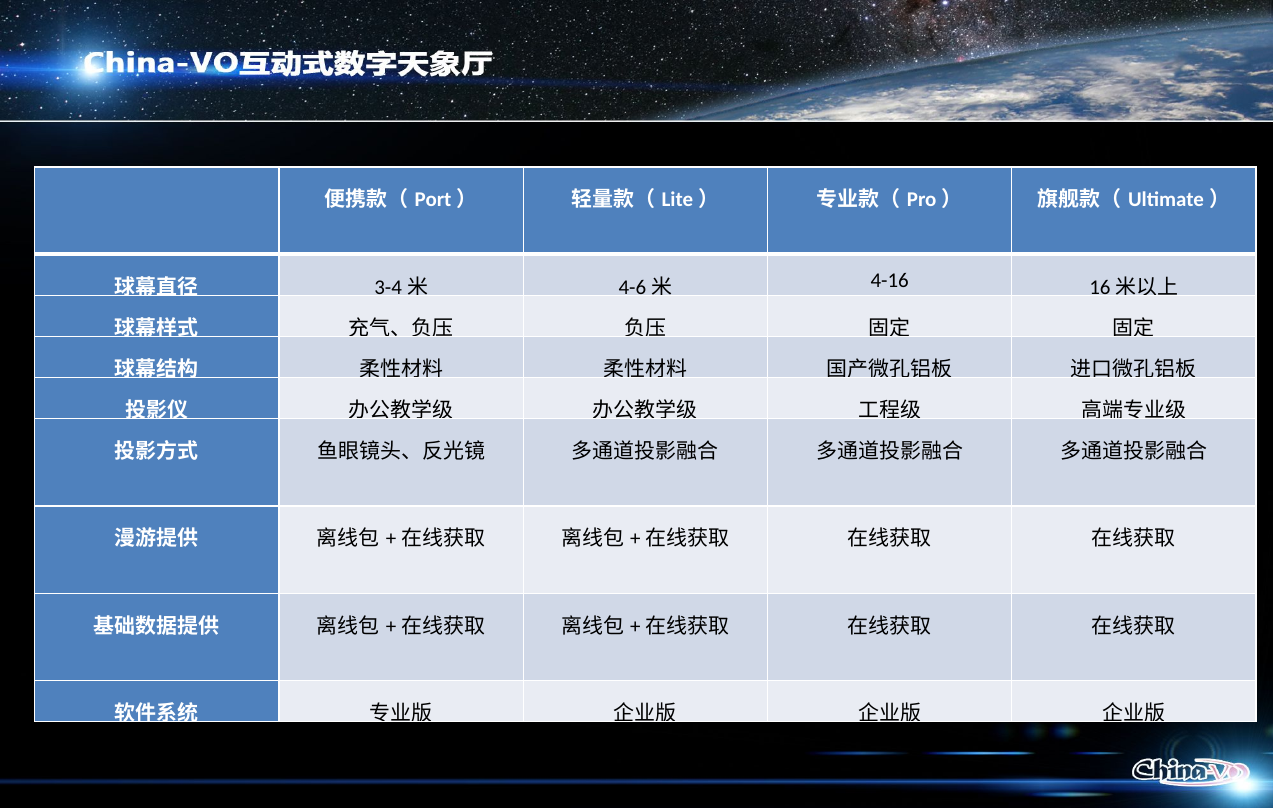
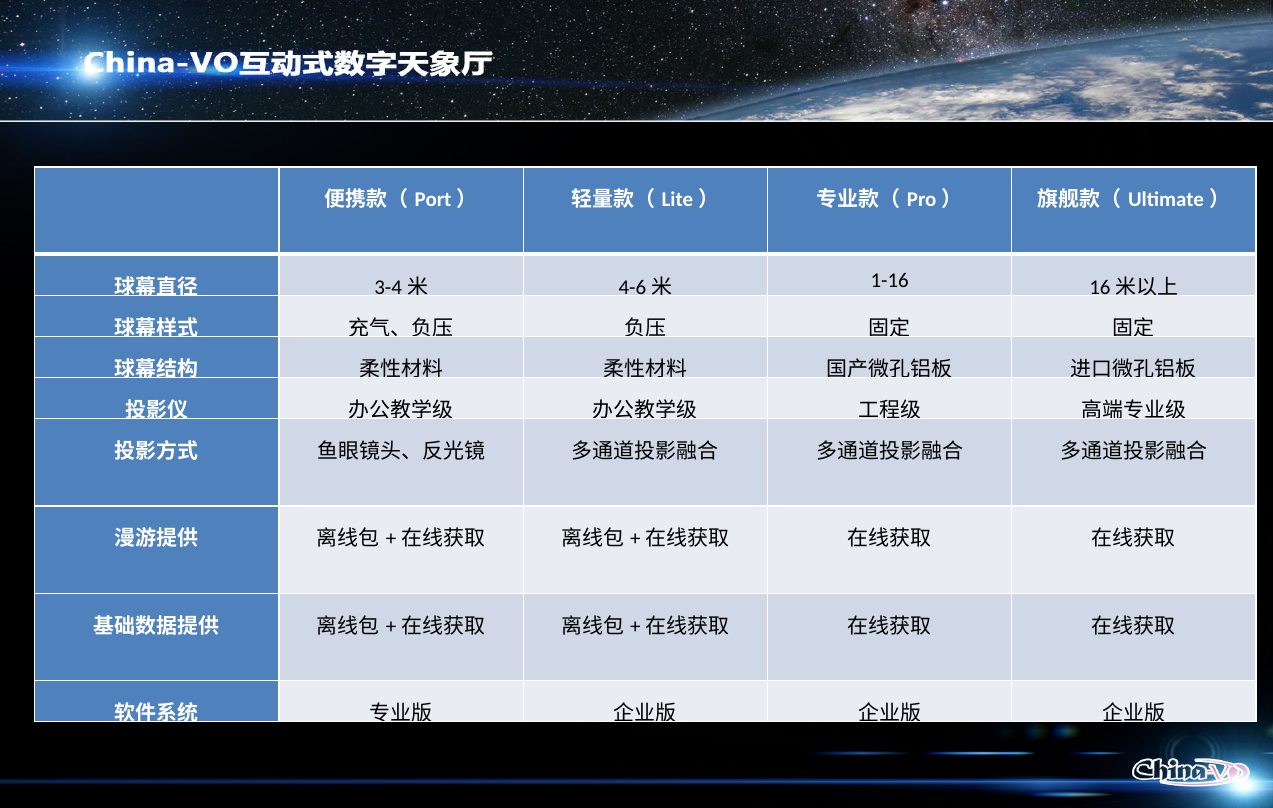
4-16: 4-16 -> 1-16
